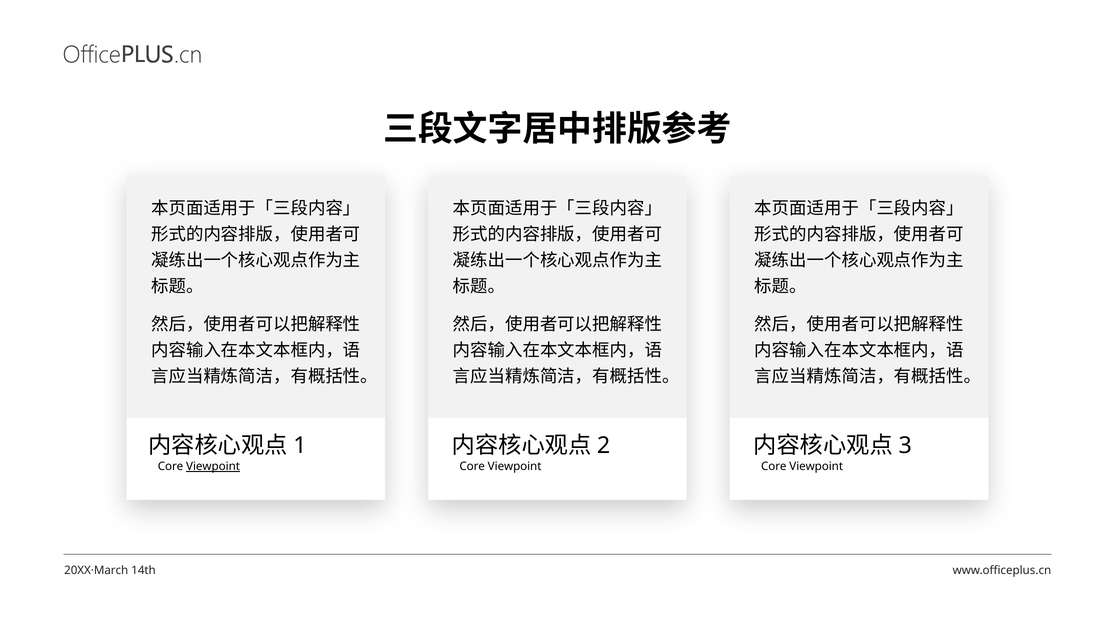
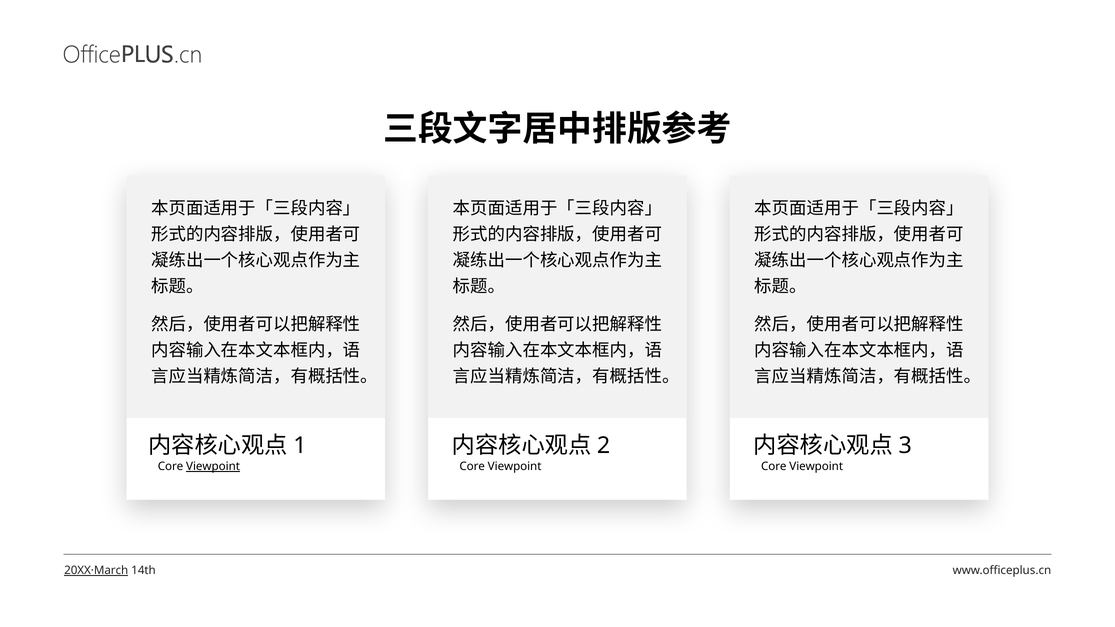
20XX·March underline: none -> present
